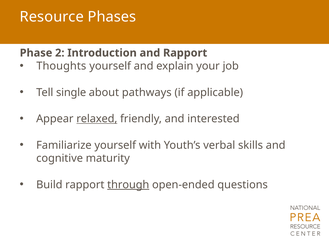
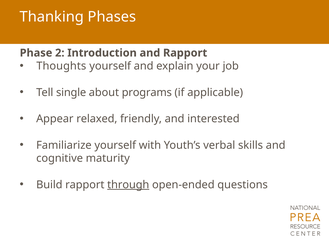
Resource: Resource -> Thanking
pathways: pathways -> programs
relaxed underline: present -> none
